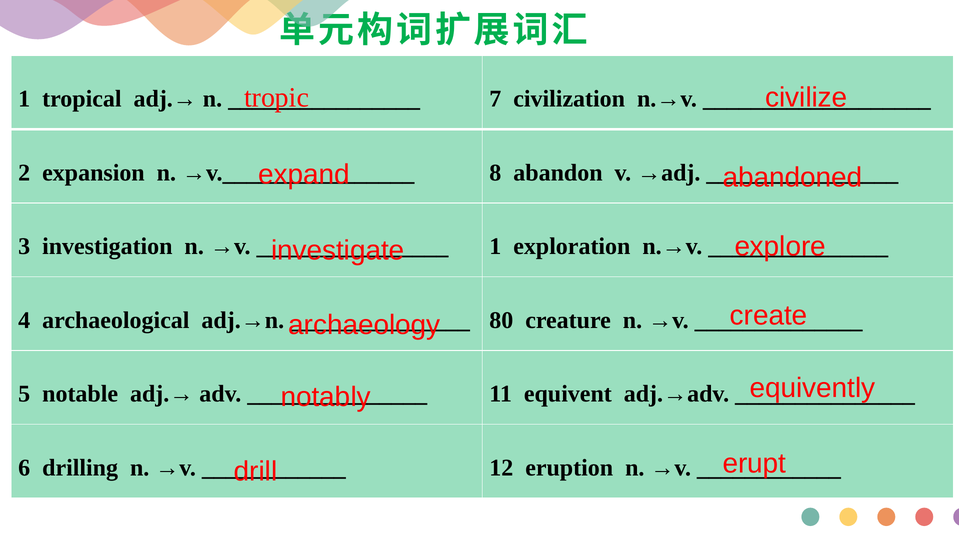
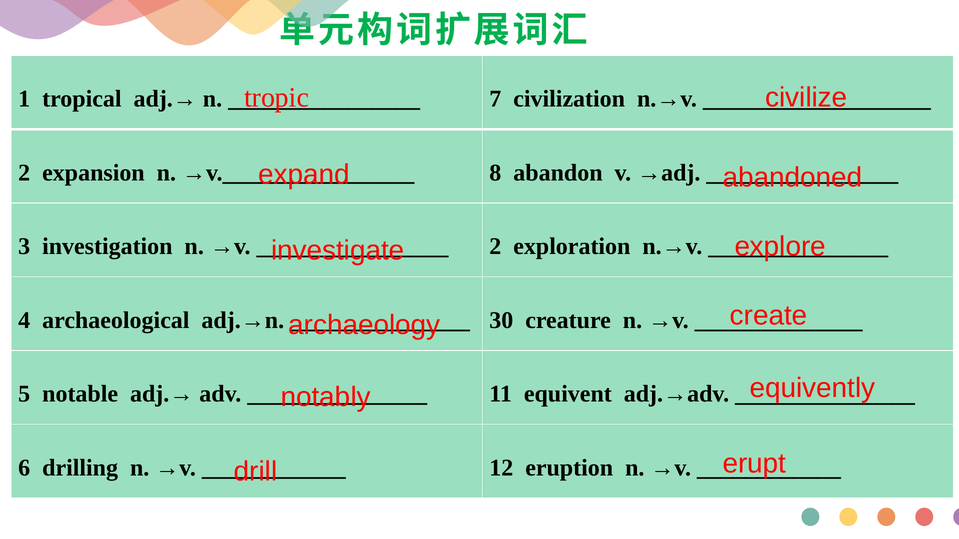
1 at (495, 247): 1 -> 2
80: 80 -> 30
